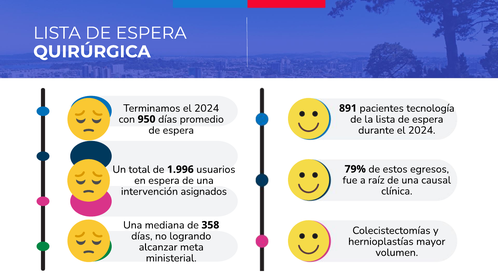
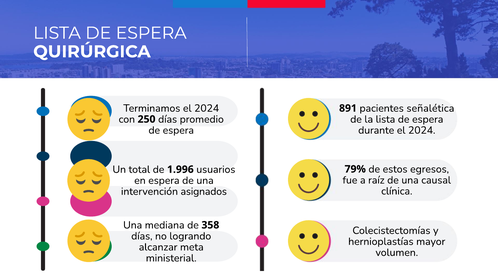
tecnología: tecnología -> señalética
950: 950 -> 250
